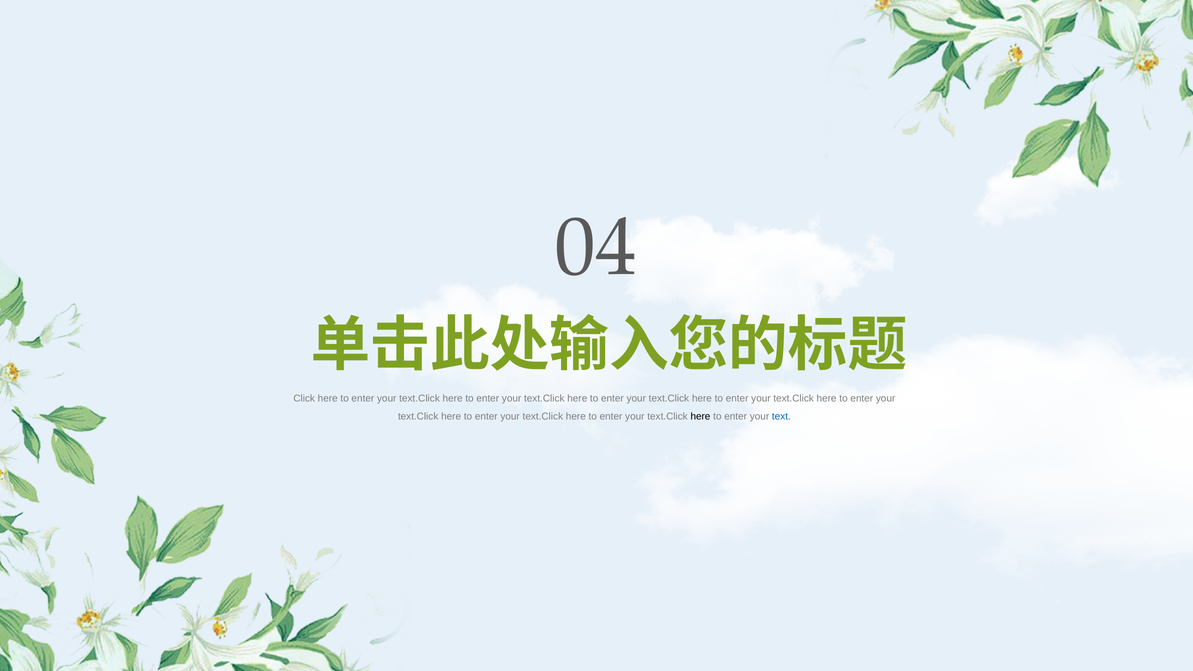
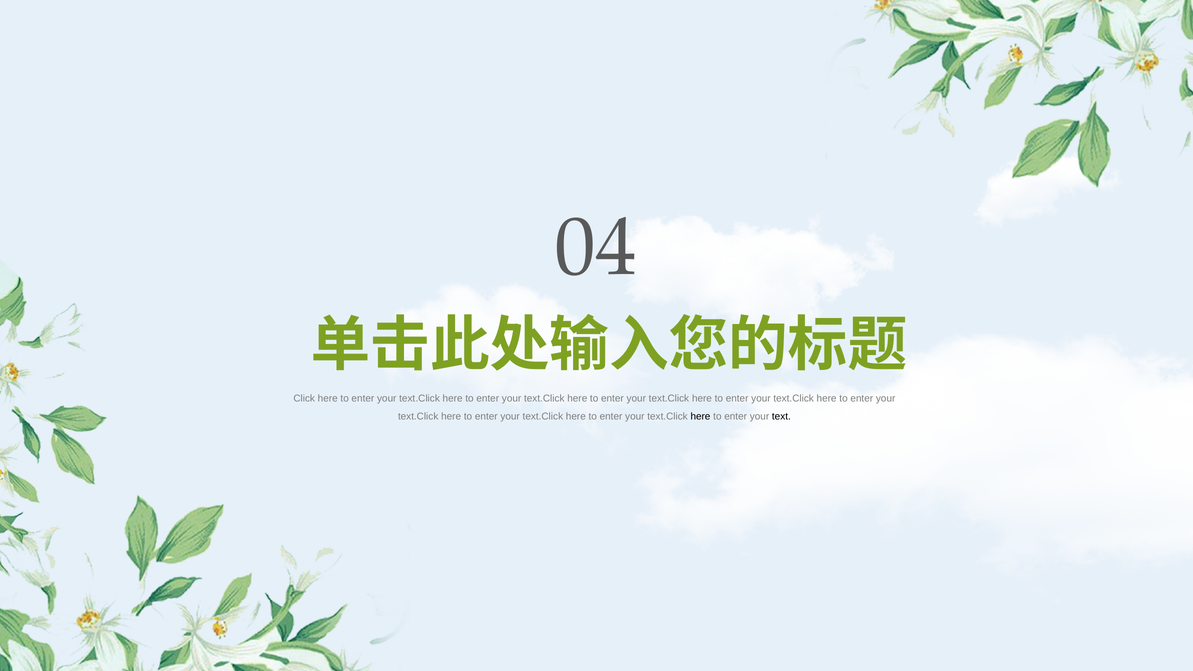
text colour: blue -> black
